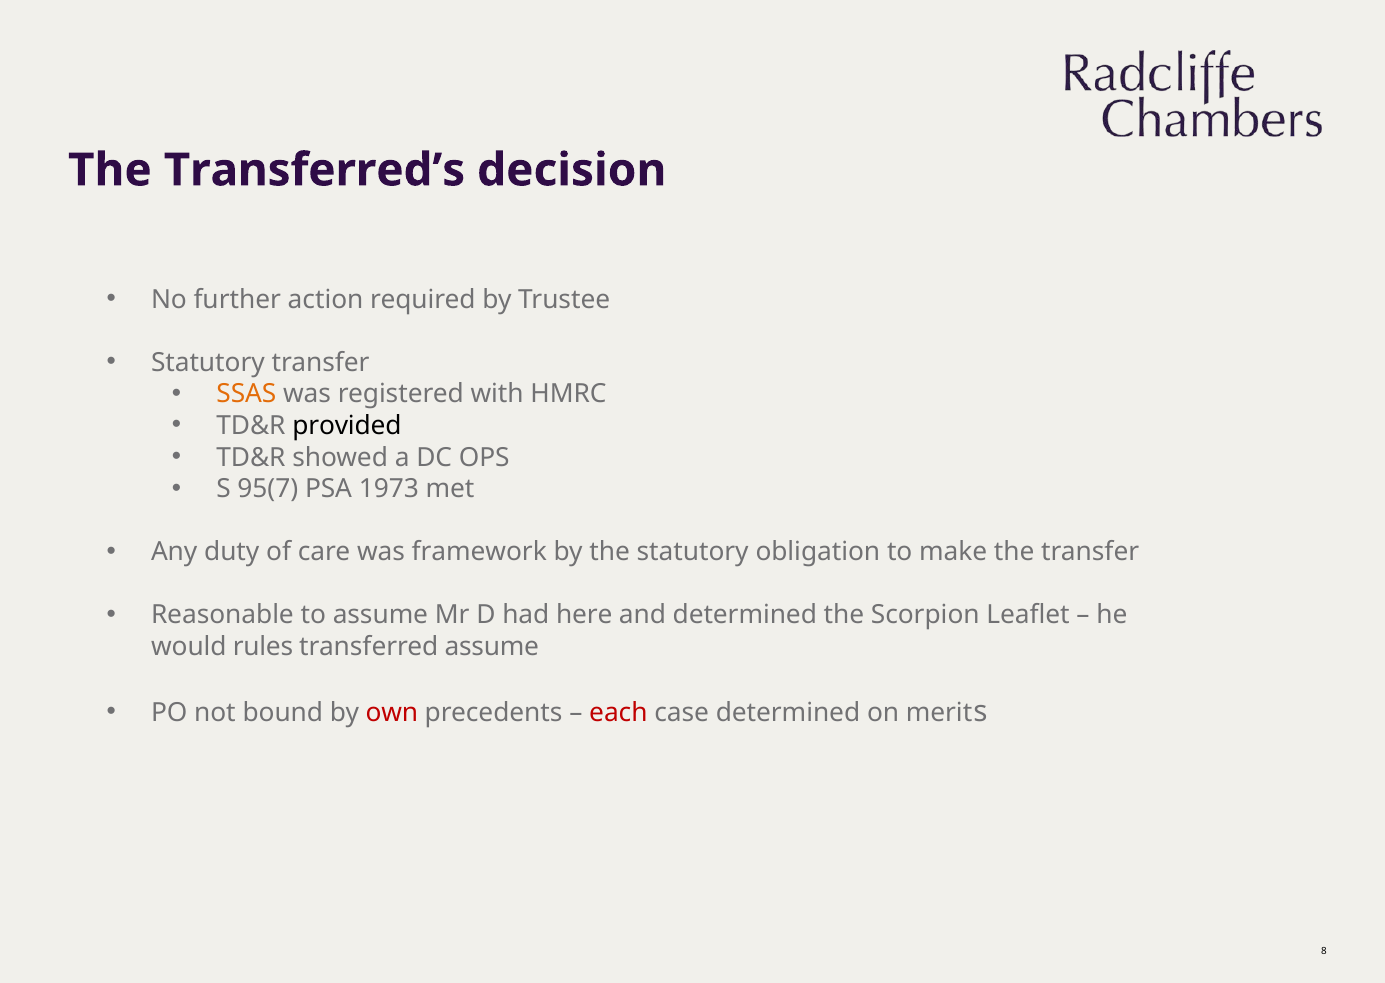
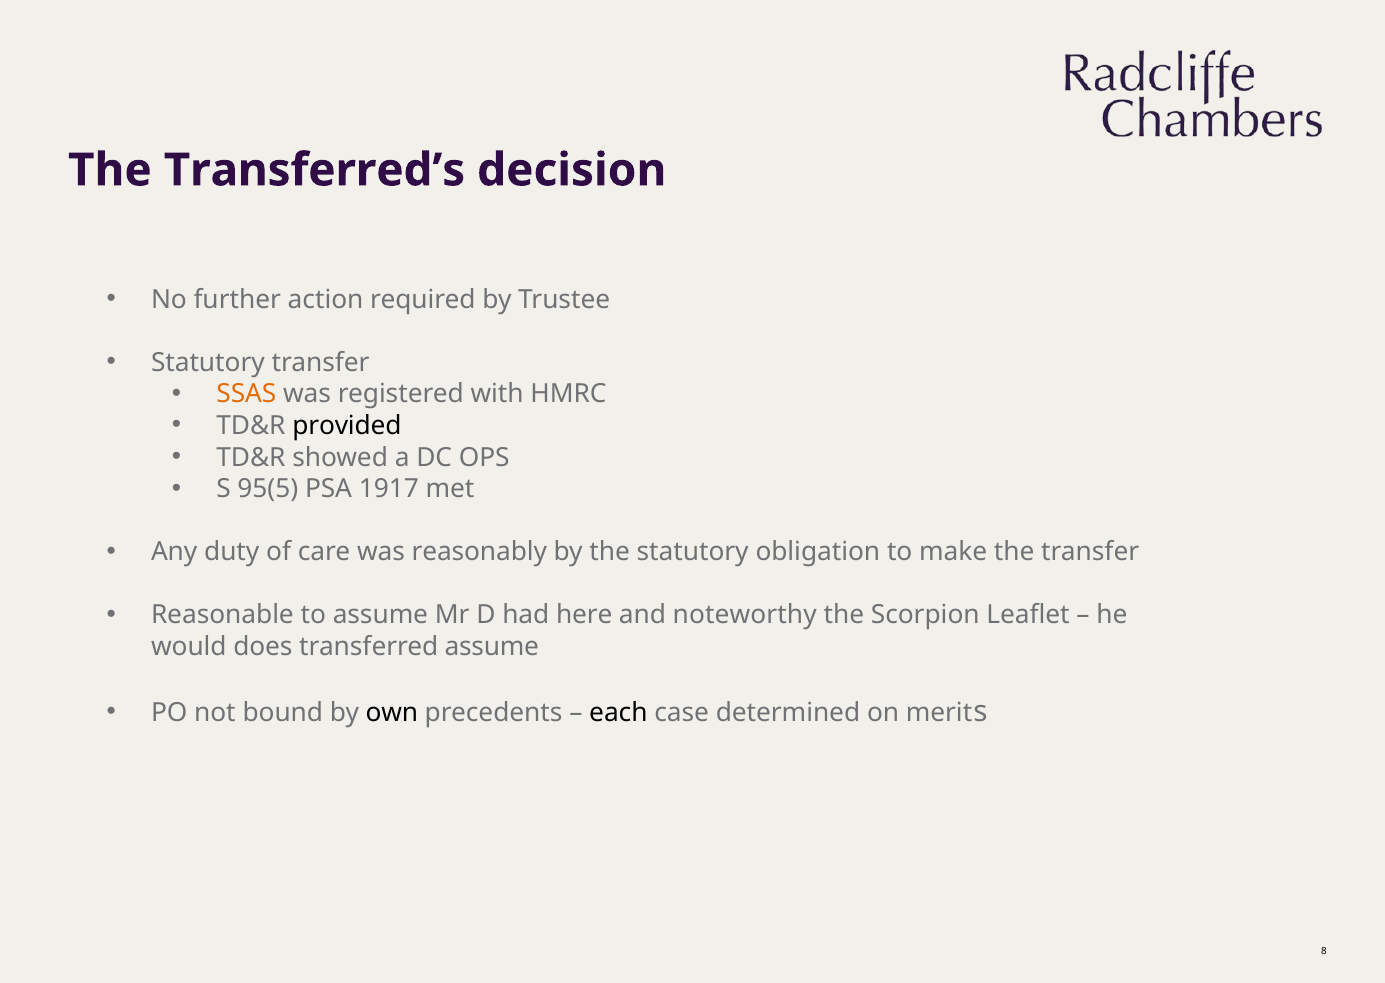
95(7: 95(7 -> 95(5
1973: 1973 -> 1917
framework: framework -> reasonably
and determined: determined -> noteworthy
rules: rules -> does
own colour: red -> black
each colour: red -> black
